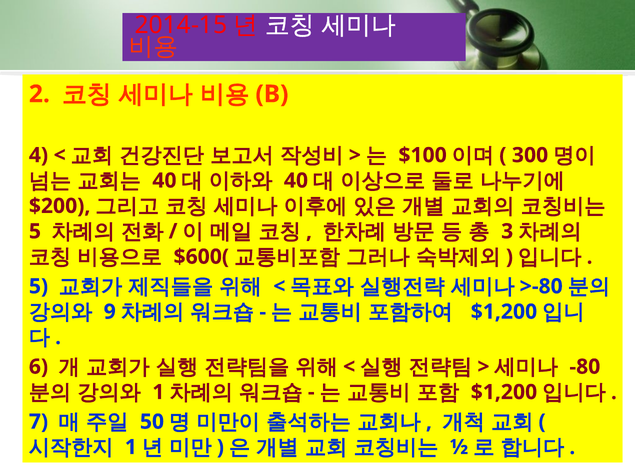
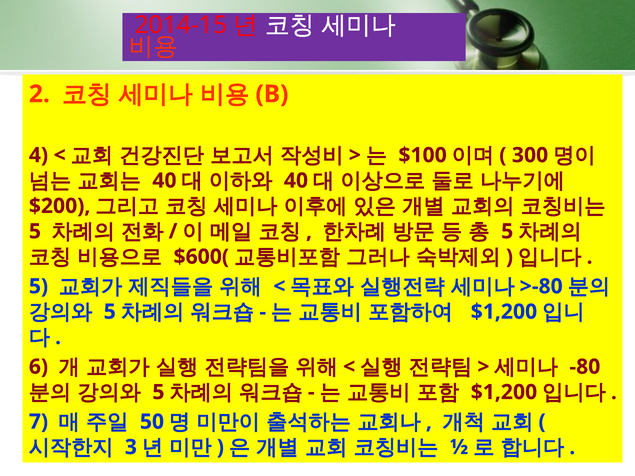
3 at (507, 231): 3 -> 5
9 at (110, 312): 9 -> 5
1 at (158, 392): 1 -> 5
1 at (131, 447): 1 -> 3
